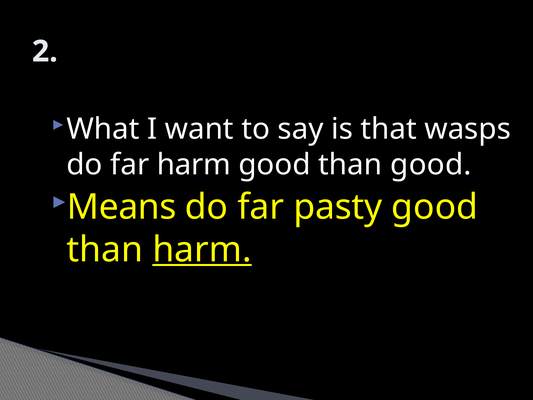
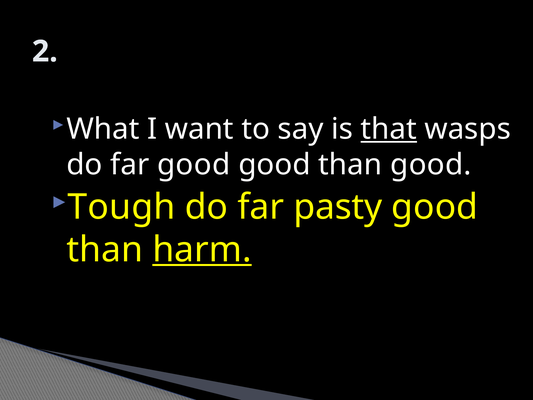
that underline: none -> present
far harm: harm -> good
Means: Means -> Tough
